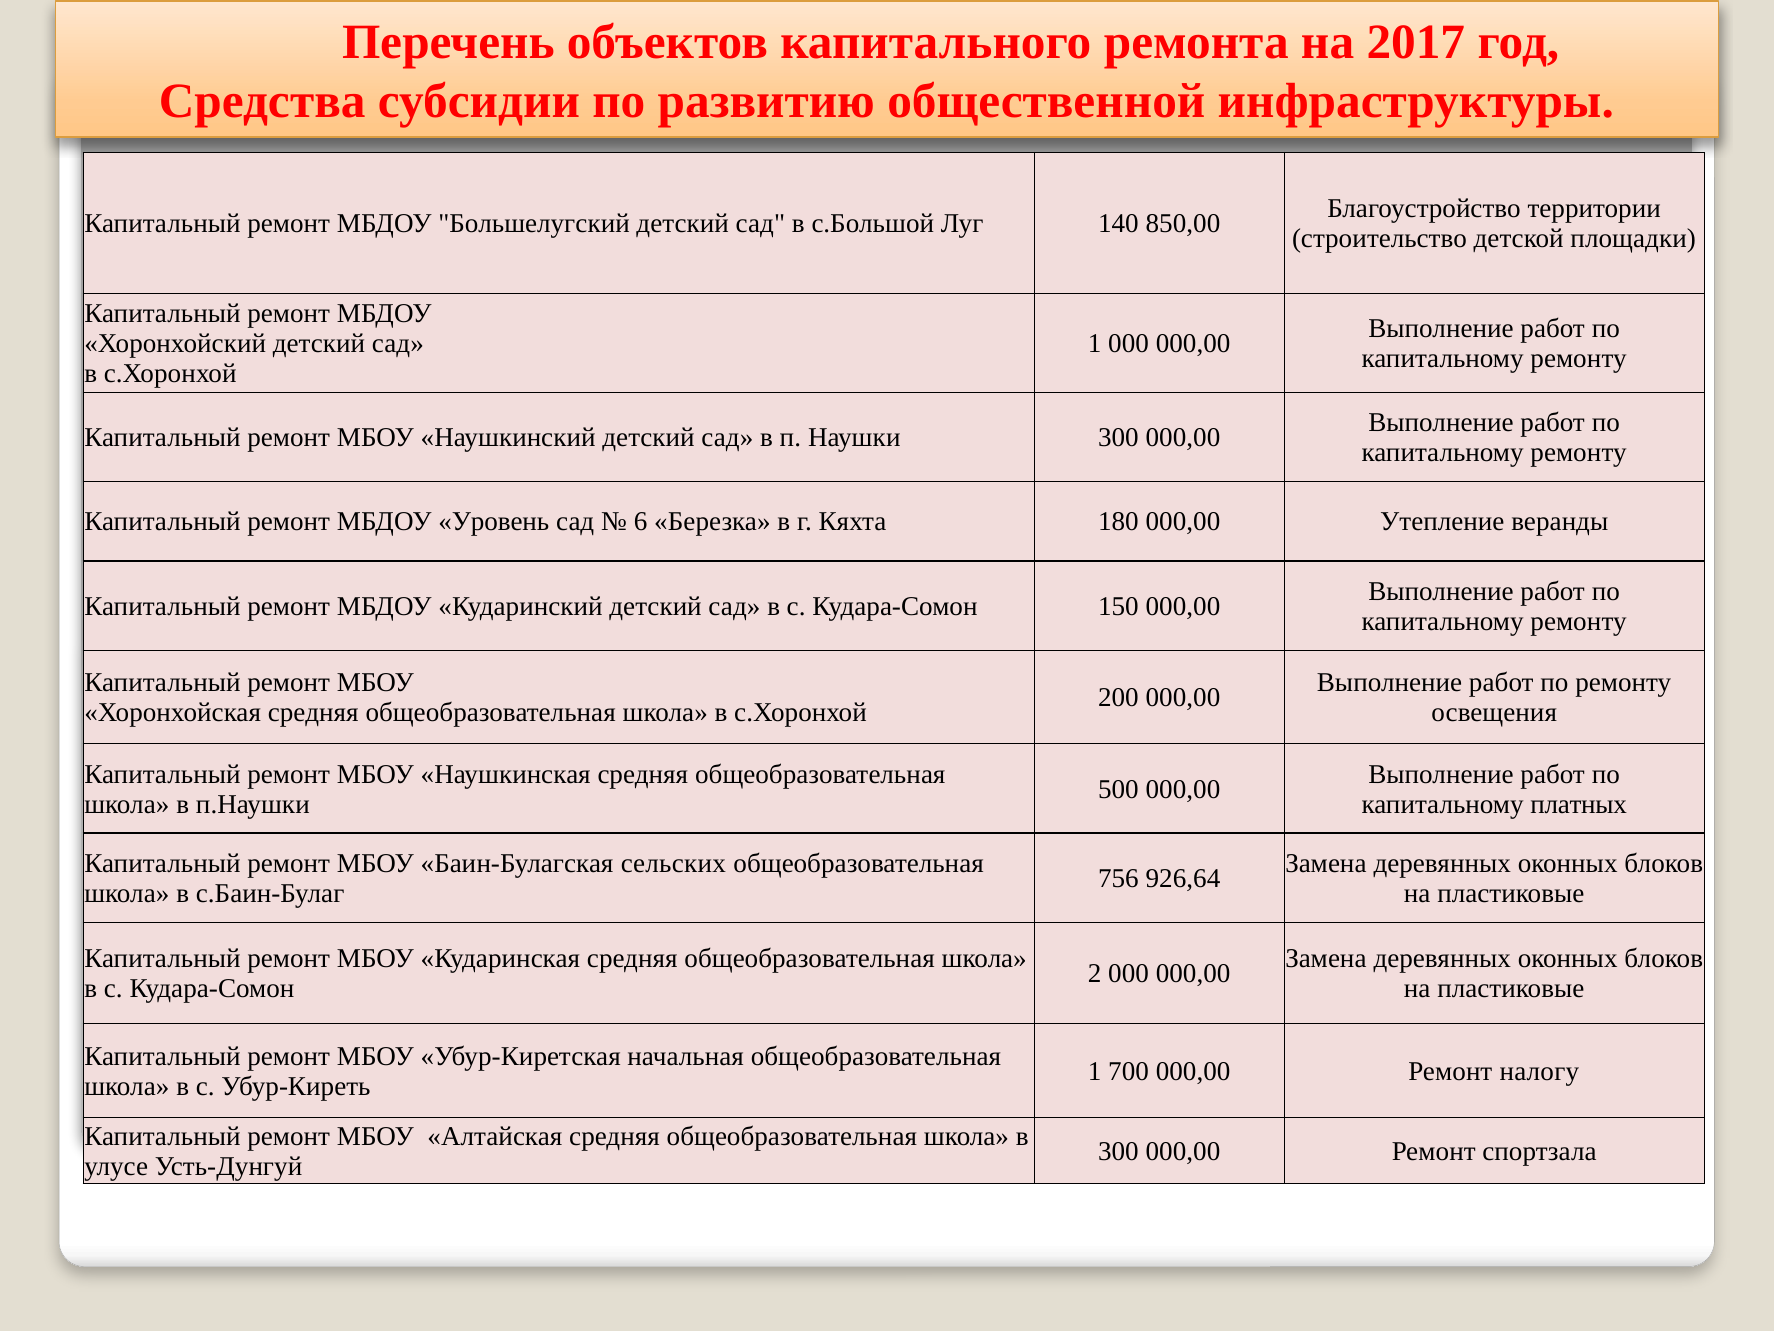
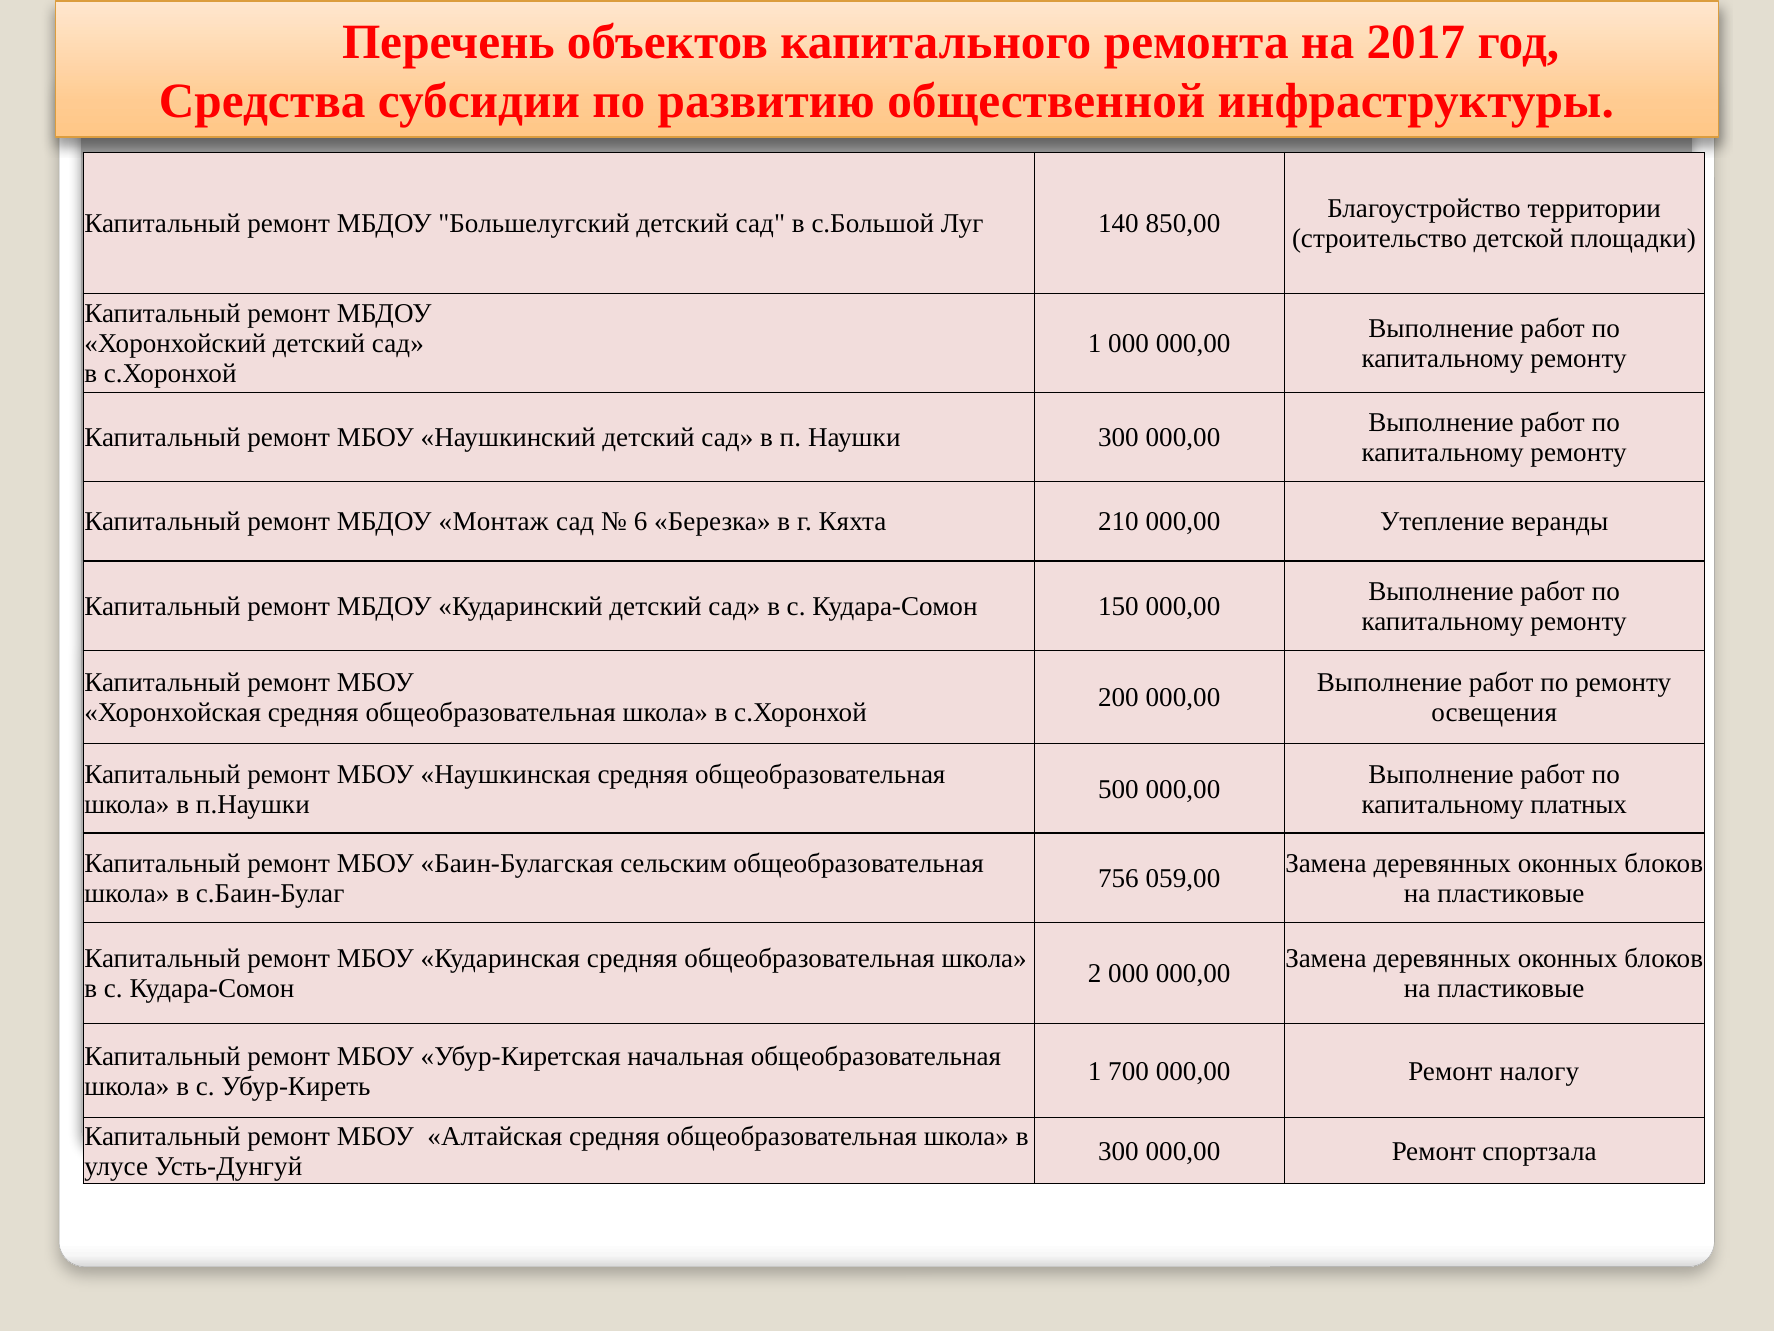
Уровень: Уровень -> Монтаж
180: 180 -> 210
сельских: сельских -> сельским
926,64: 926,64 -> 059,00
